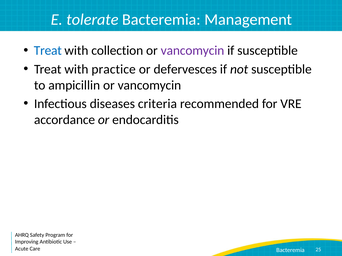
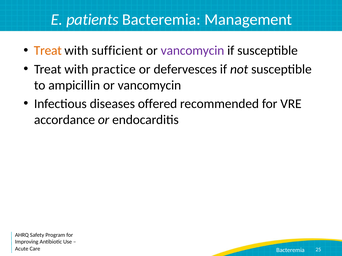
tolerate: tolerate -> patients
Treat at (48, 51) colour: blue -> orange
collection: collection -> sufficient
criteria: criteria -> offered
